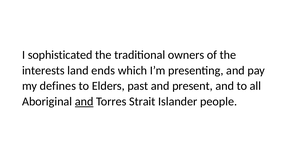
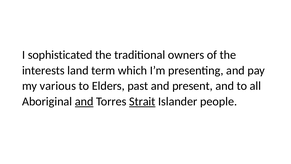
ends: ends -> term
defines: defines -> various
Strait underline: none -> present
